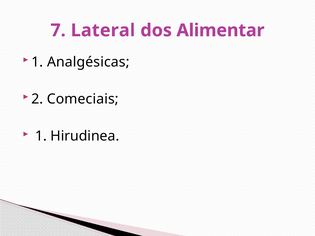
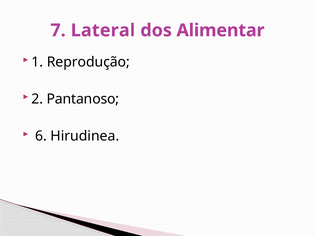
Analgésicas: Analgésicas -> Reprodução
Comeciais: Comeciais -> Pantanoso
1 at (41, 136): 1 -> 6
